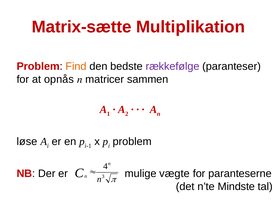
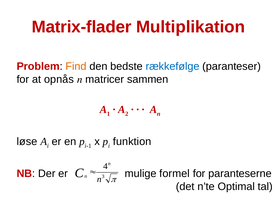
Matrix-sætte: Matrix-sætte -> Matrix-flader
rækkefølge colour: purple -> blue
problem at (132, 141): problem -> funktion
vægte: vægte -> formel
Mindste: Mindste -> Optimal
